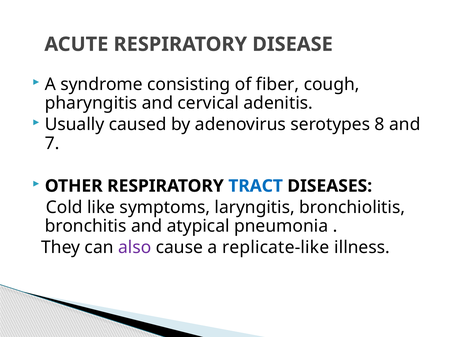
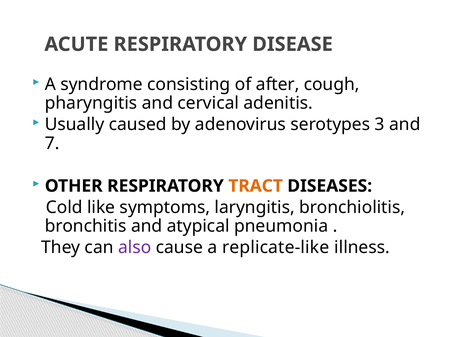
fiber: fiber -> after
8: 8 -> 3
TRACT colour: blue -> orange
